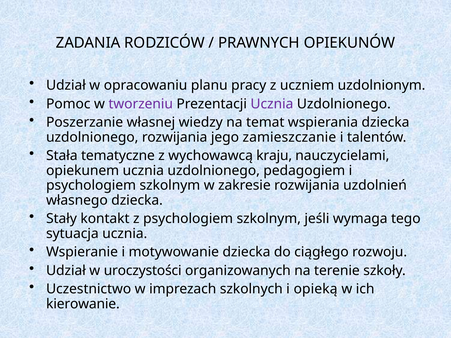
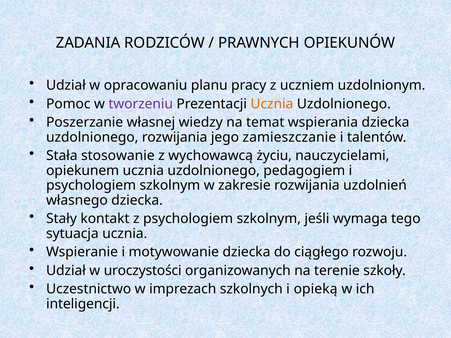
Ucznia at (272, 104) colour: purple -> orange
tematyczne: tematyczne -> stosowanie
kraju: kraju -> życiu
kierowanie: kierowanie -> inteligencji
